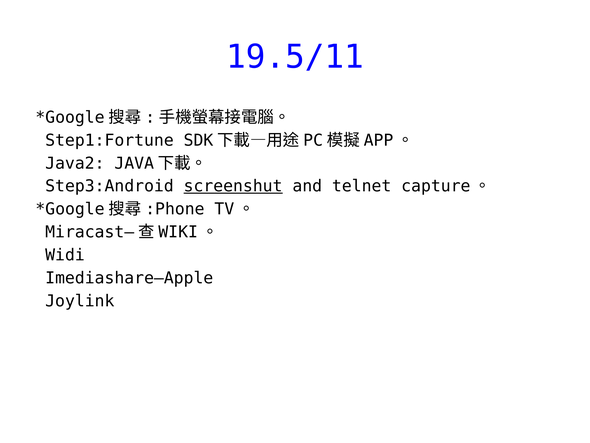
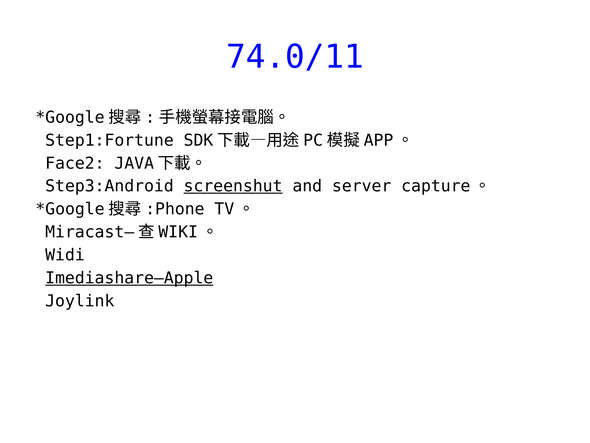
19.5/11: 19.5/11 -> 74.0/11
Java2: Java2 -> Face2
telnet: telnet -> server
Imediashare—Apple underline: none -> present
